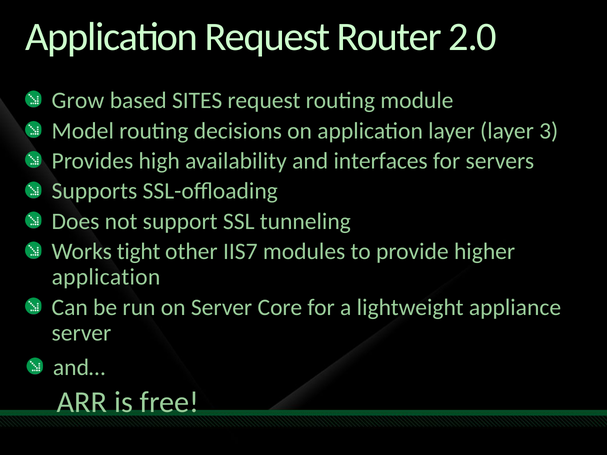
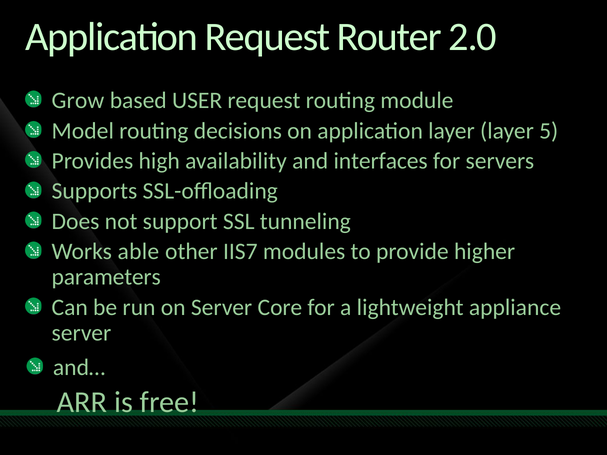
SITES: SITES -> USER
3: 3 -> 5
tight: tight -> able
application at (106, 277): application -> parameters
